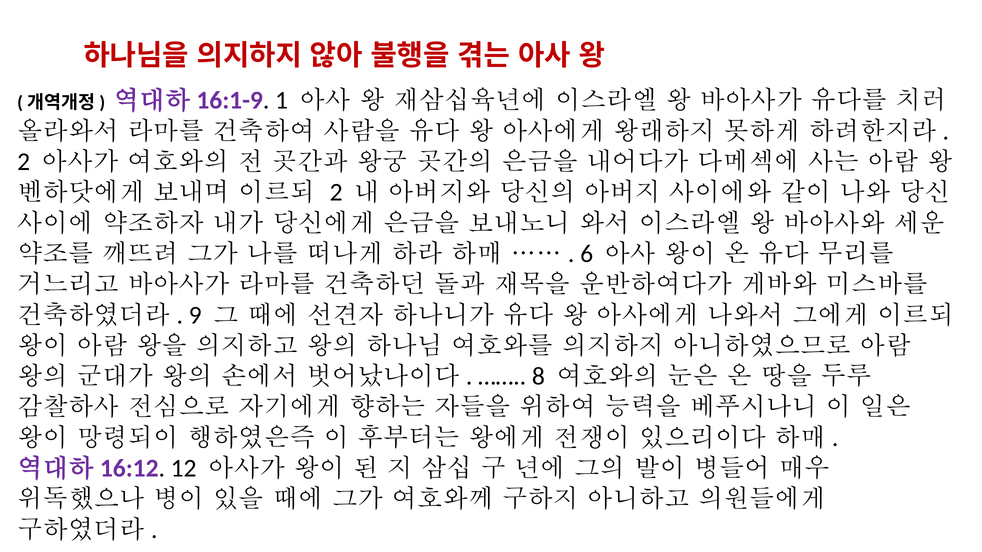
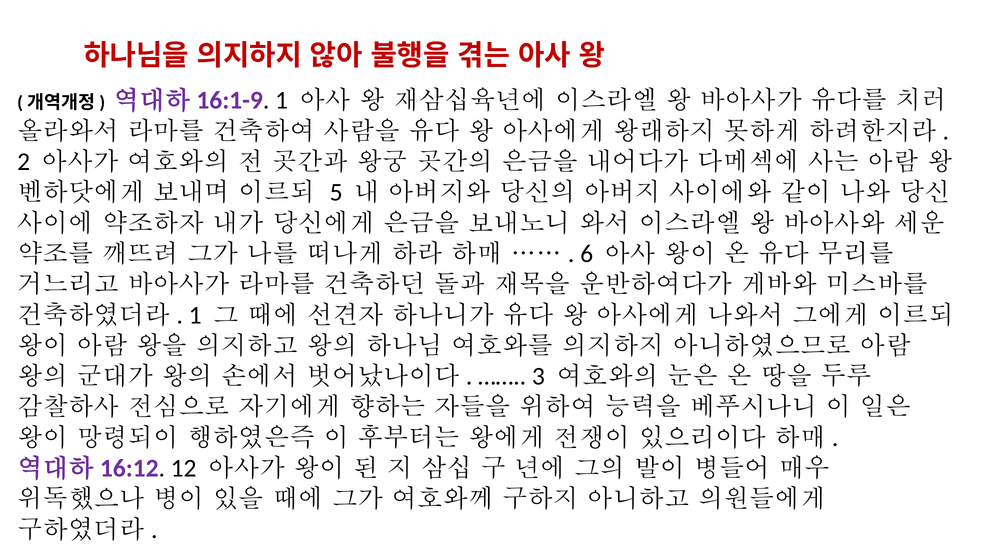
2 at (336, 193): 2 -> 5
9 at (195, 315): 9 -> 1
8: 8 -> 3
